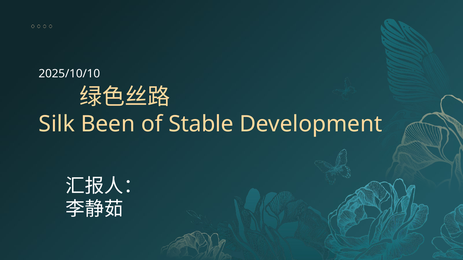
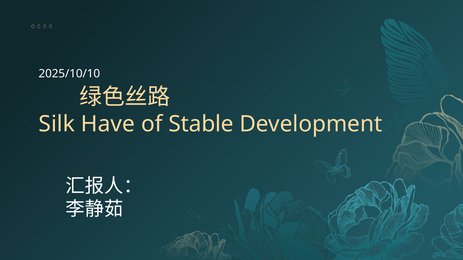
Been: Been -> Have
